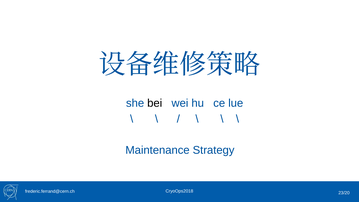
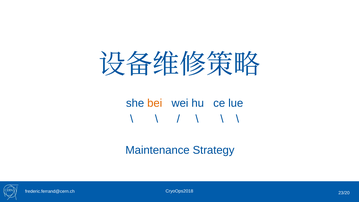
bei colour: black -> orange
